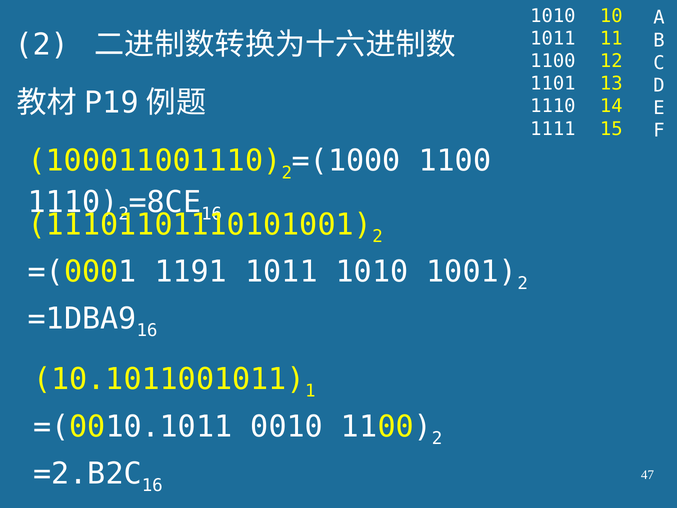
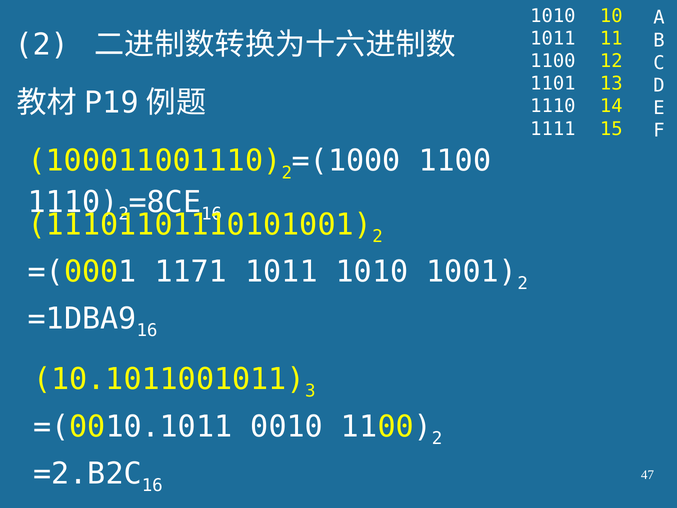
1191: 1191 -> 1171
1: 1 -> 3
